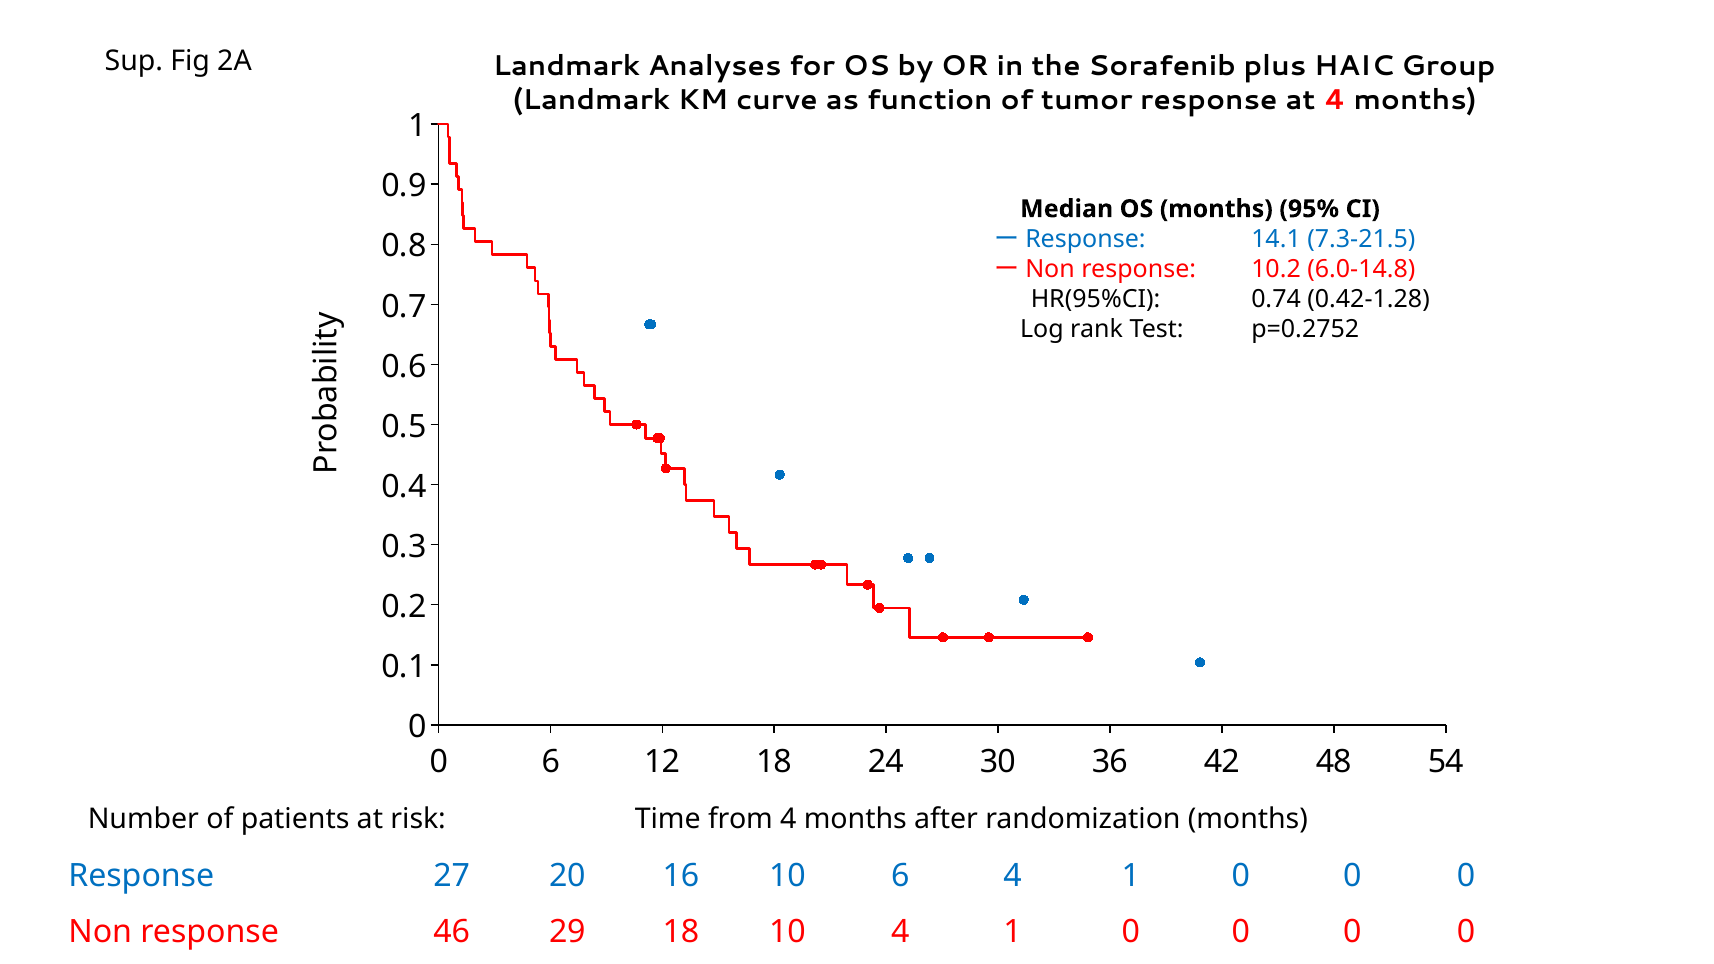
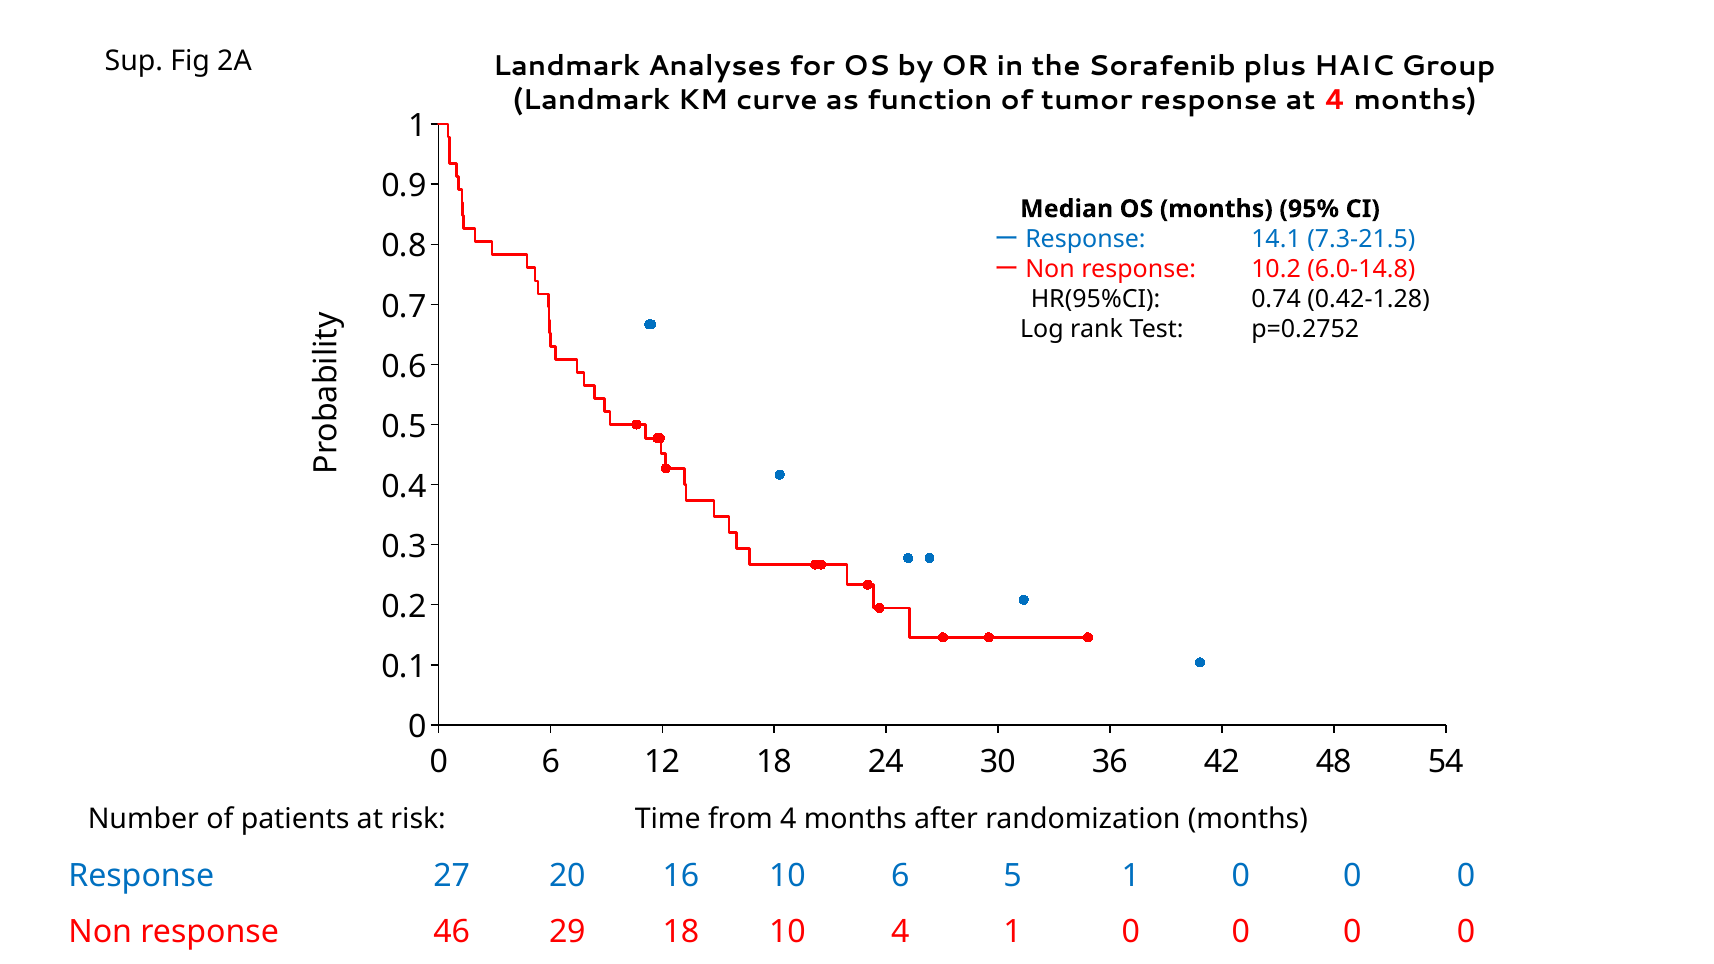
6 4: 4 -> 5
